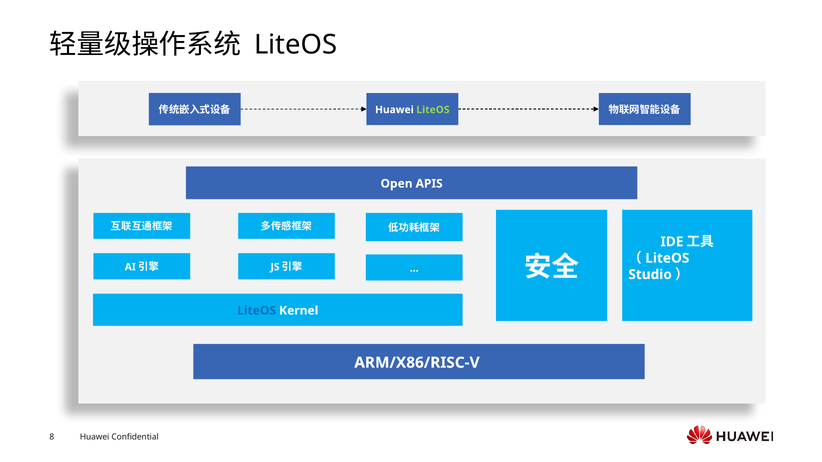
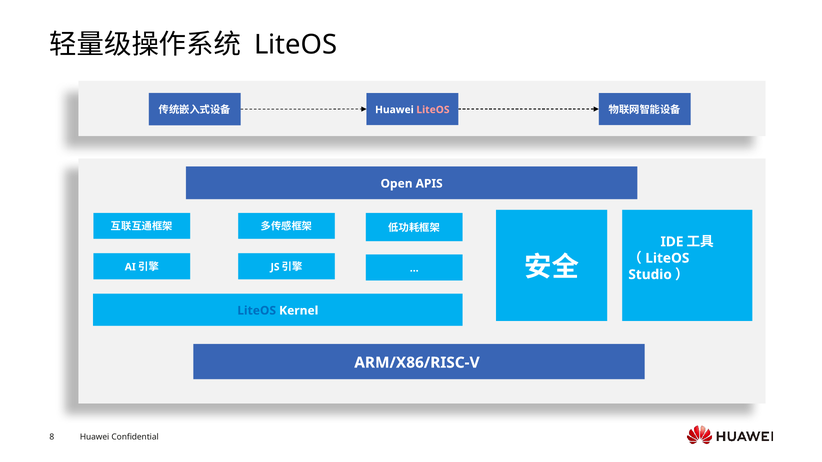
LiteOS at (433, 110) colour: light green -> pink
